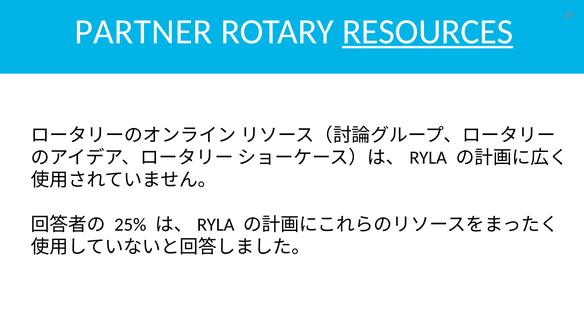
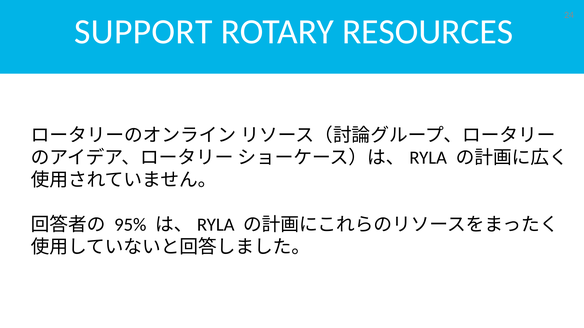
PARTNER: PARTNER -> SUPPORT
RESOURCES underline: present -> none
25%: 25% -> 95%
